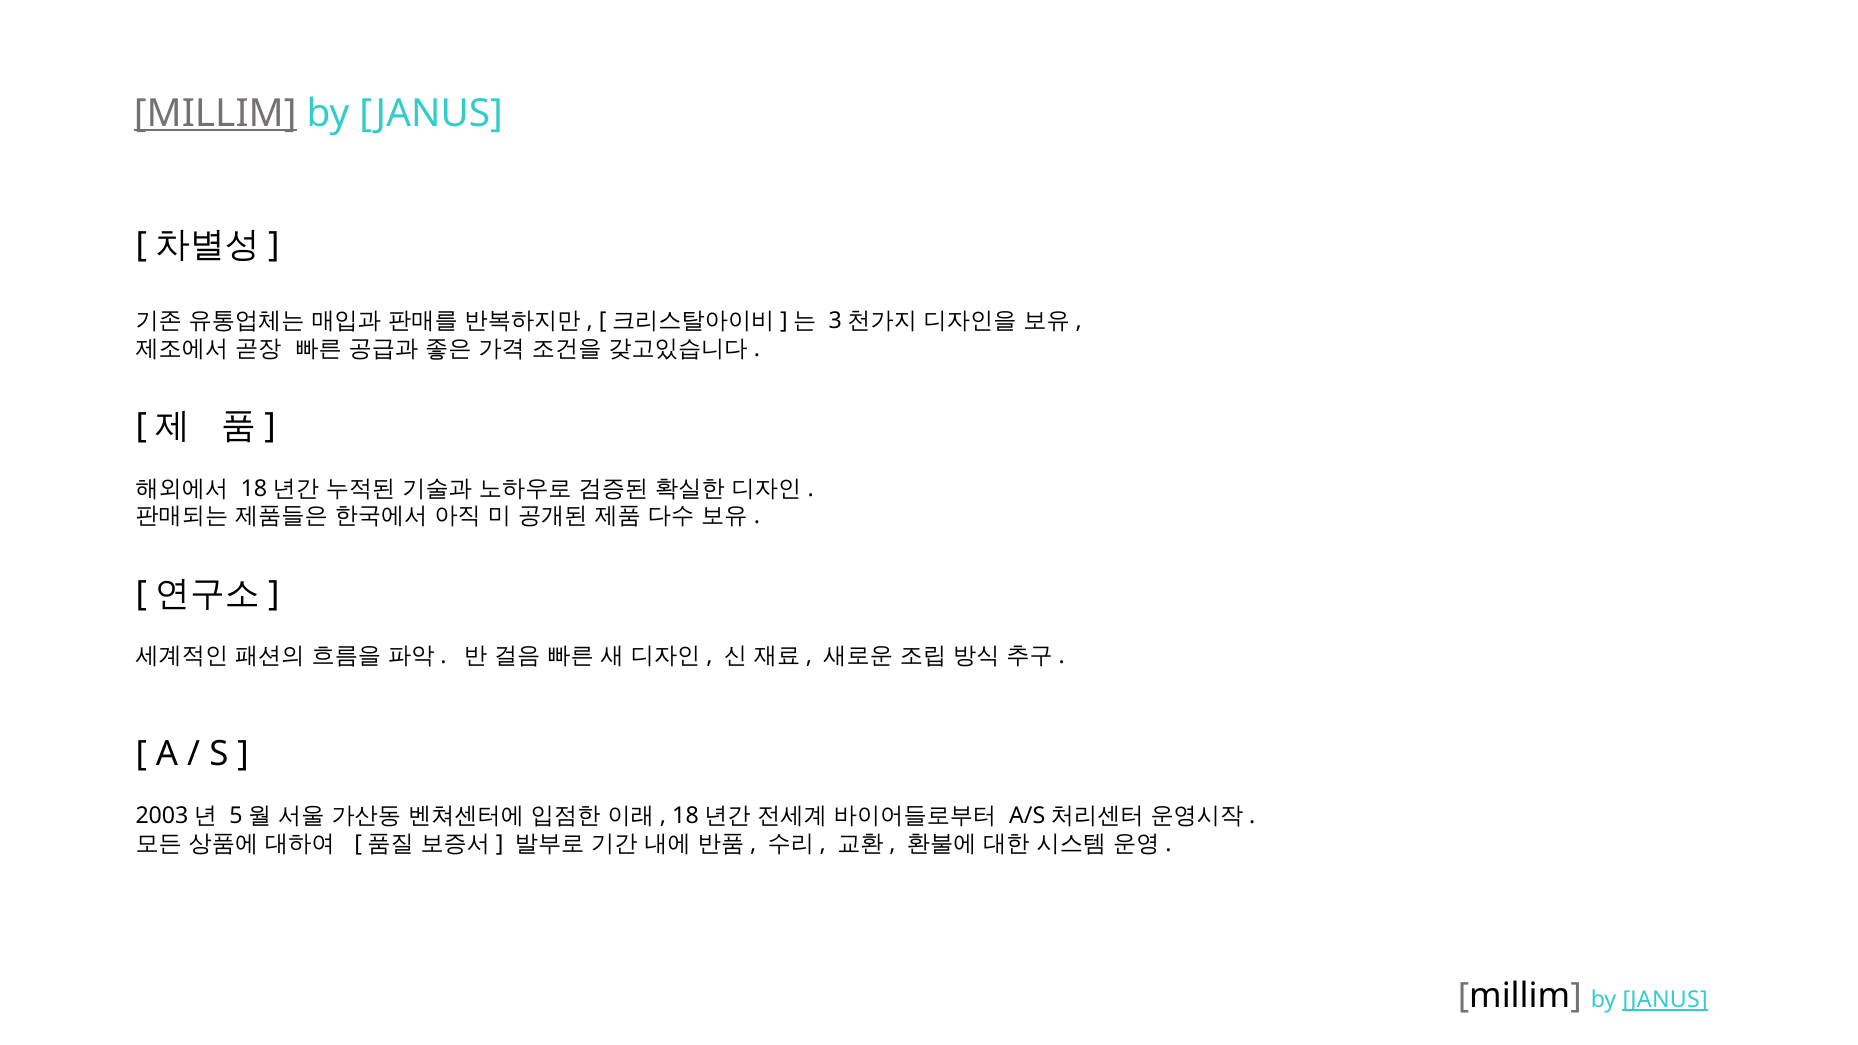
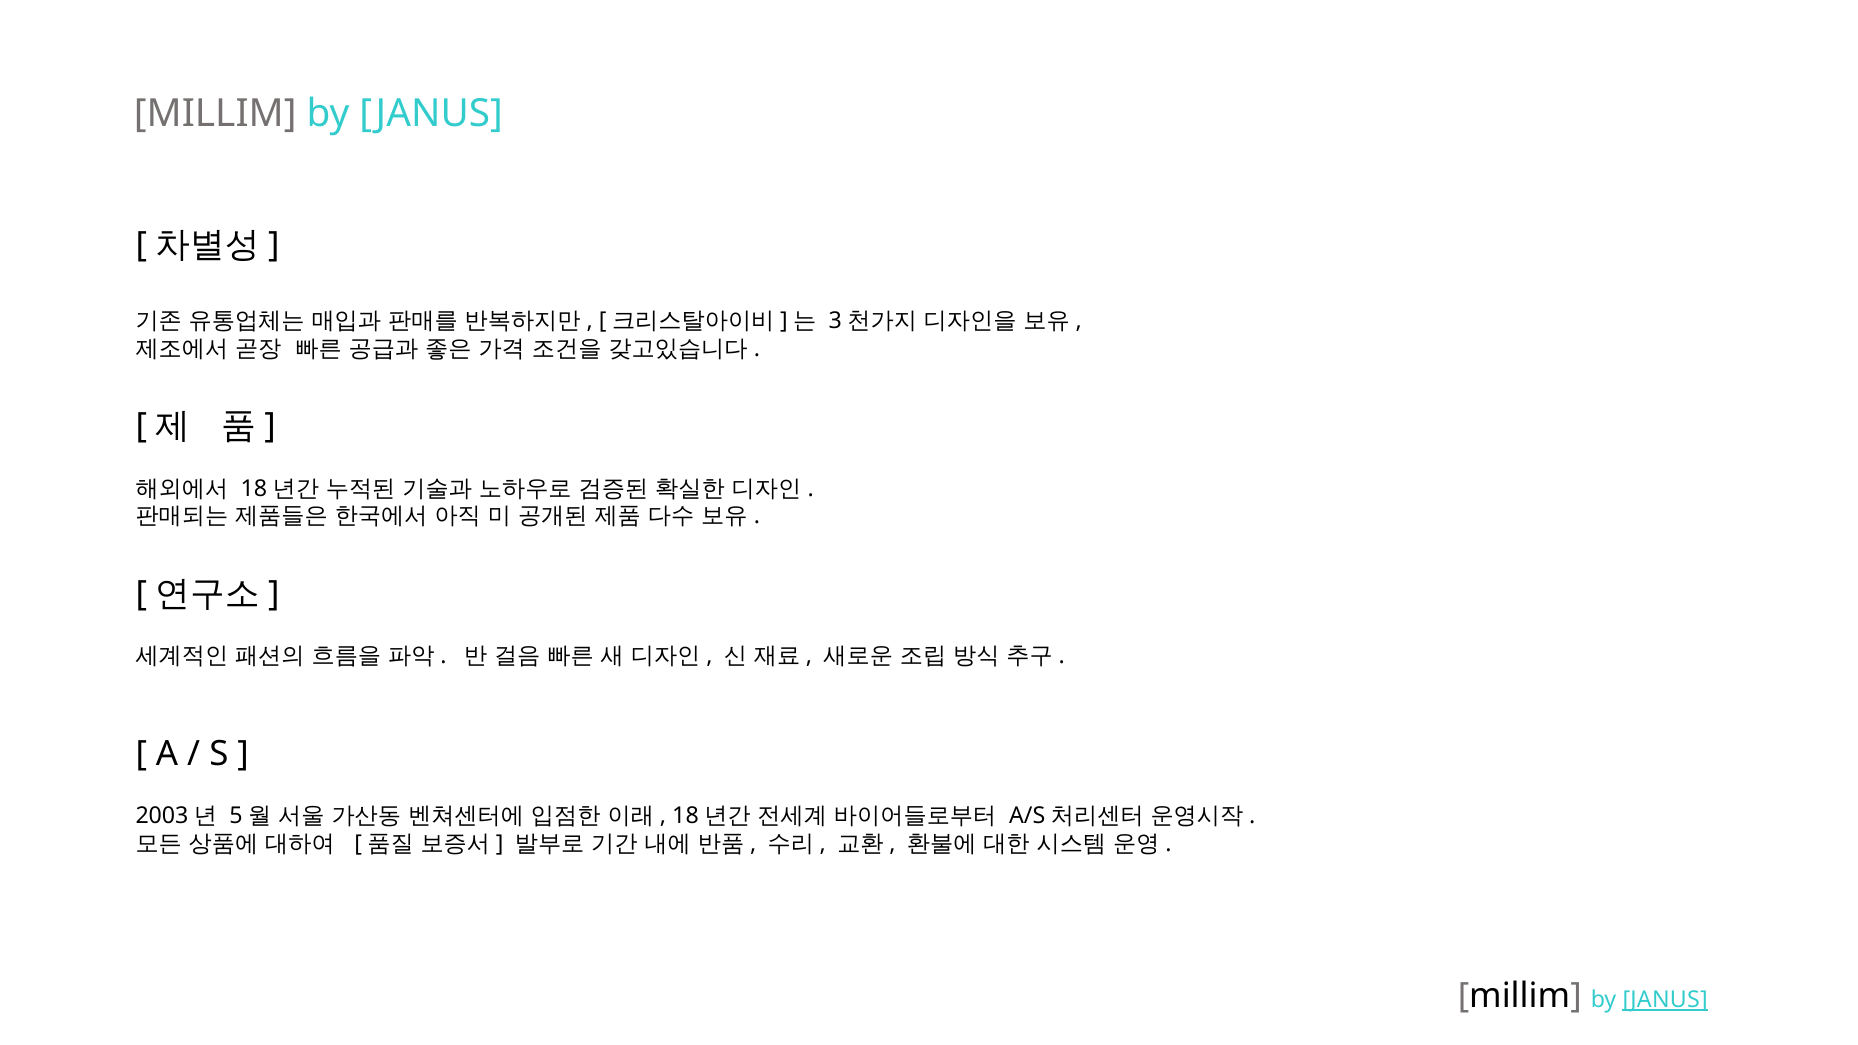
MILLIM at (215, 113) underline: present -> none
